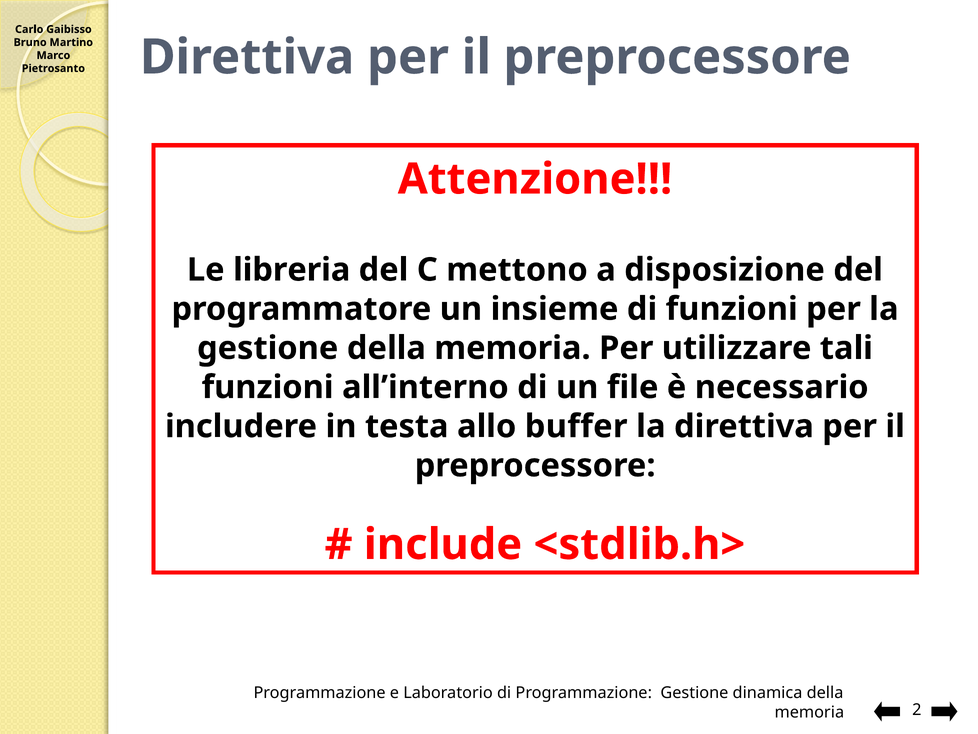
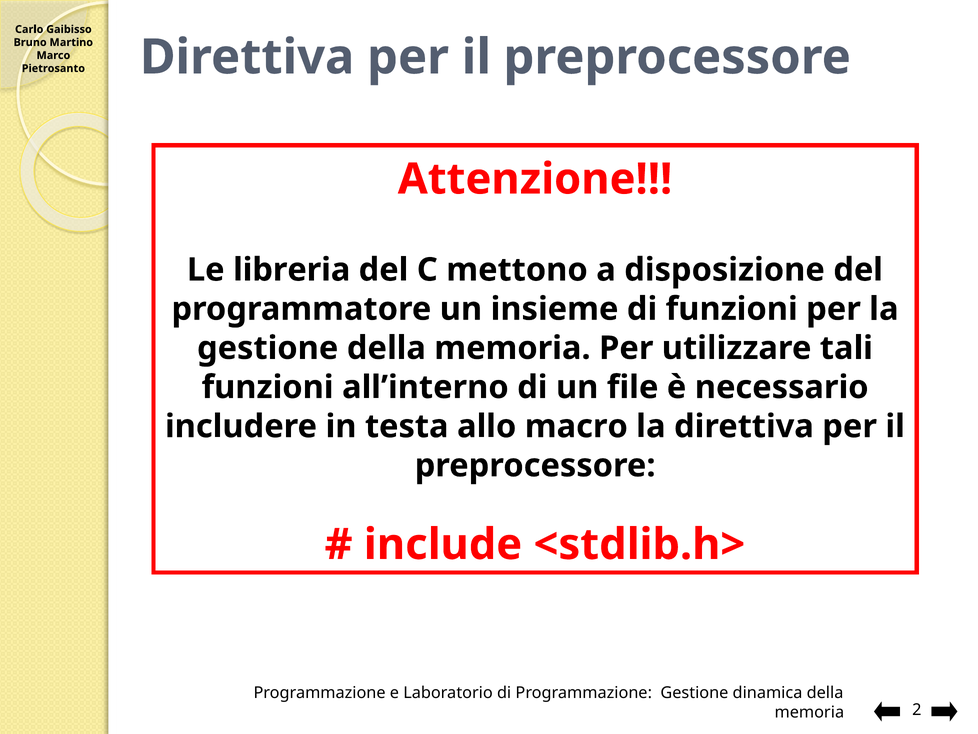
buffer: buffer -> macro
